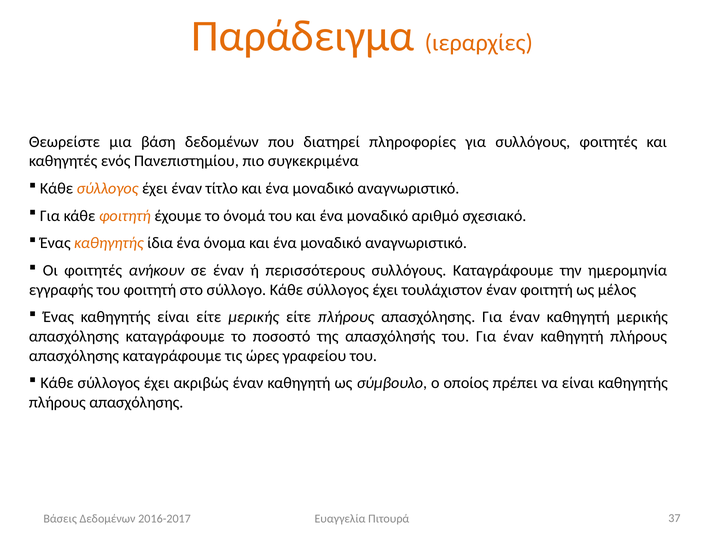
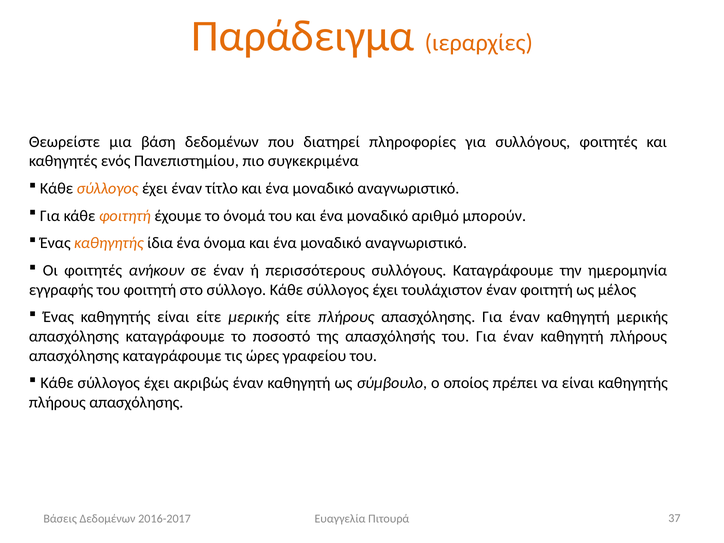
σχεσιακό: σχεσιακό -> μπορούν
